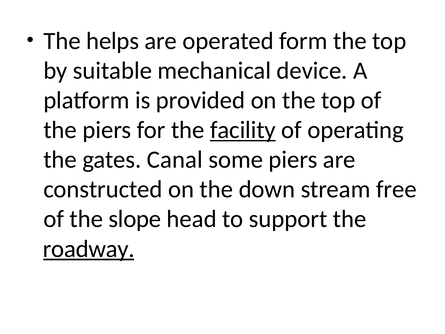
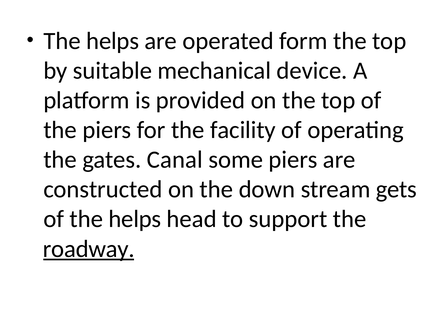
facility underline: present -> none
free: free -> gets
the slope: slope -> helps
